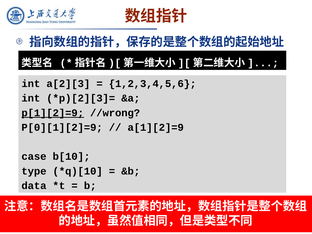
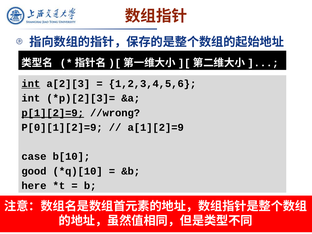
int at (31, 84) underline: none -> present
type: type -> good
data: data -> here
